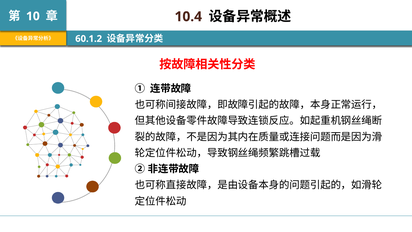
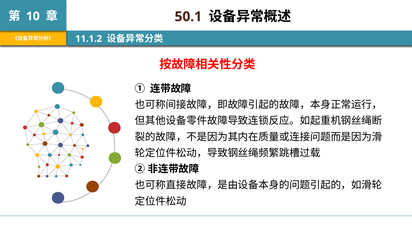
10.4: 10.4 -> 50.1
60.1.2: 60.1.2 -> 11.1.2
